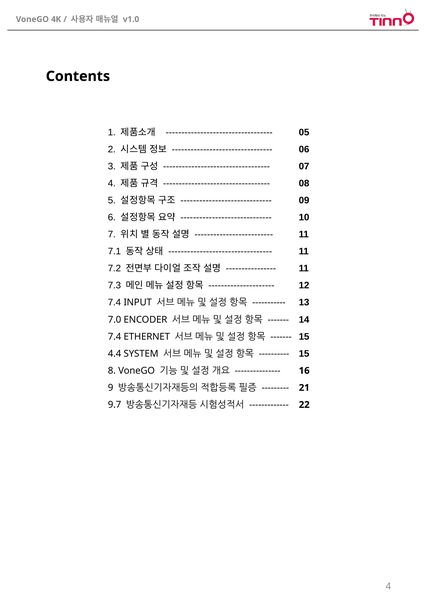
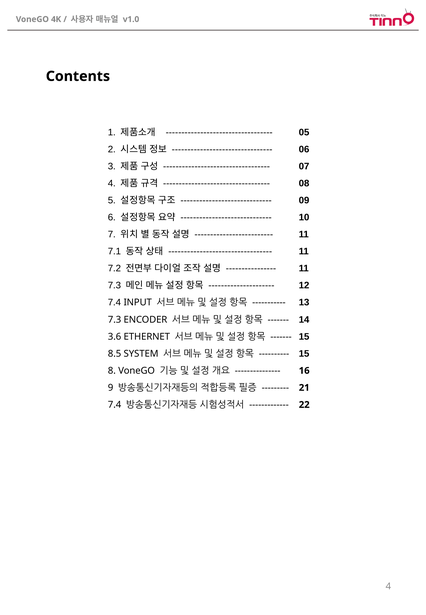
7.0 at (115, 320): 7.0 -> 7.3
7.4 at (115, 337): 7.4 -> 3.6
4.4: 4.4 -> 8.5
9.7 at (115, 405): 9.7 -> 7.4
